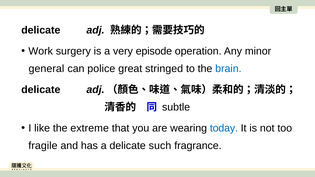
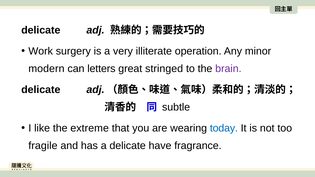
episode: episode -> illiterate
general: general -> modern
police: police -> letters
brain colour: blue -> purple
such: such -> have
